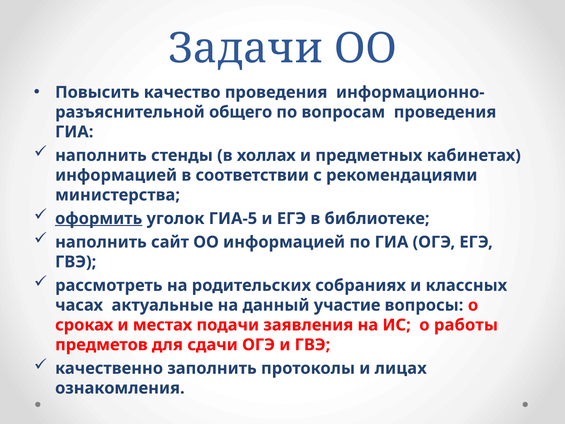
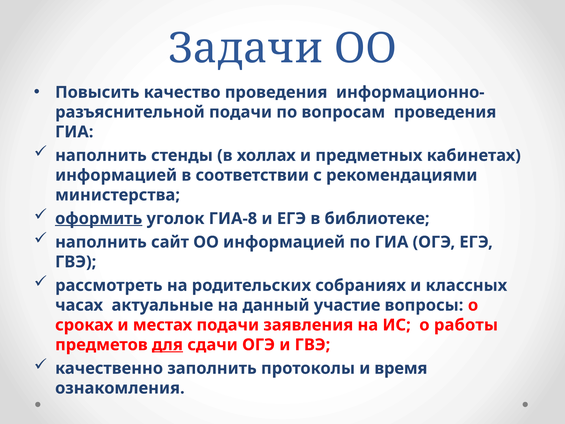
общего at (241, 112): общего -> подачи
ГИА-5: ГИА-5 -> ГИА-8
для underline: none -> present
лицах: лицах -> время
